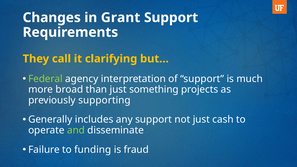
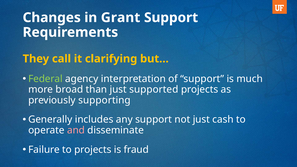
something: something -> supported
and colour: light green -> pink
to funding: funding -> projects
